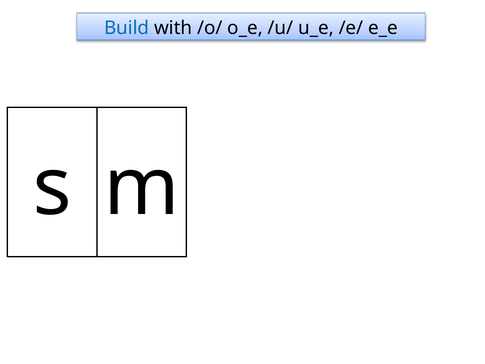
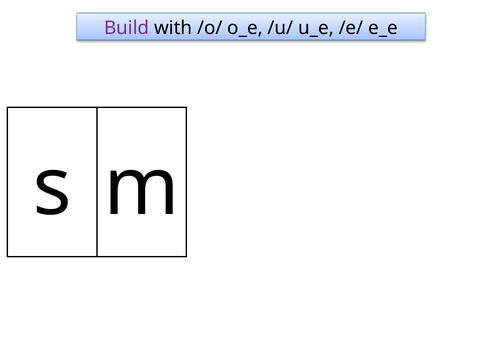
Build colour: blue -> purple
